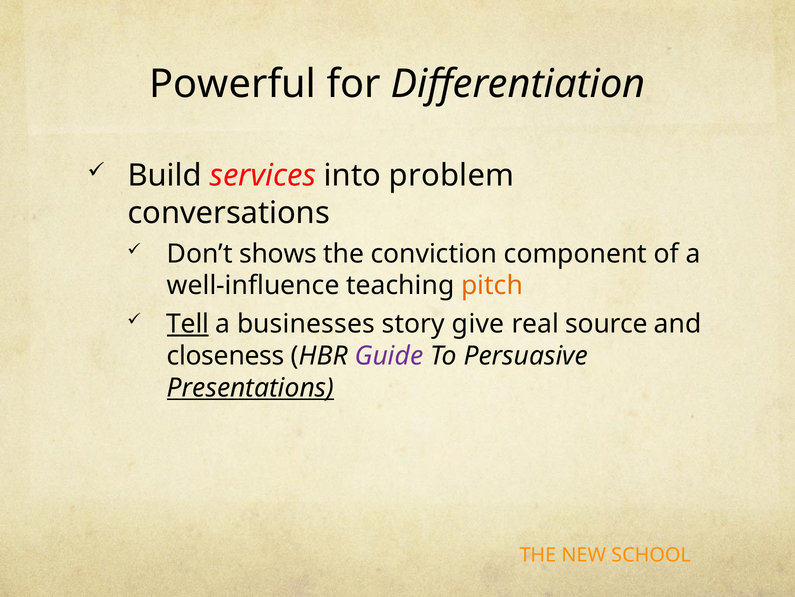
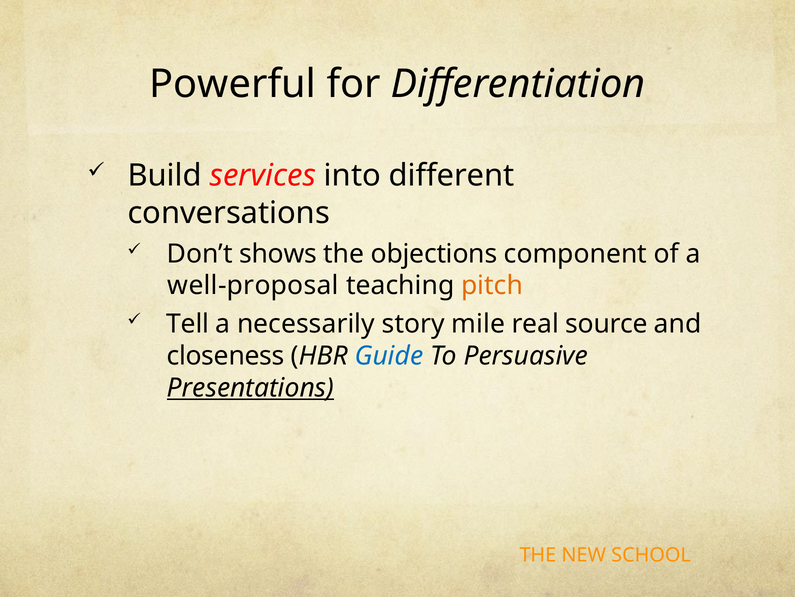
problem: problem -> different
conviction: conviction -> objections
well-influence: well-influence -> well-proposal
Tell underline: present -> none
businesses: businesses -> necessarily
give: give -> mile
Guide colour: purple -> blue
